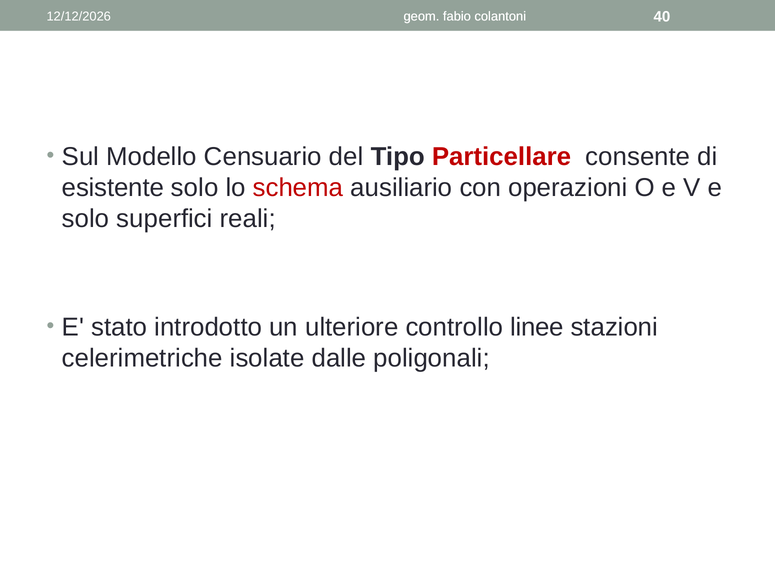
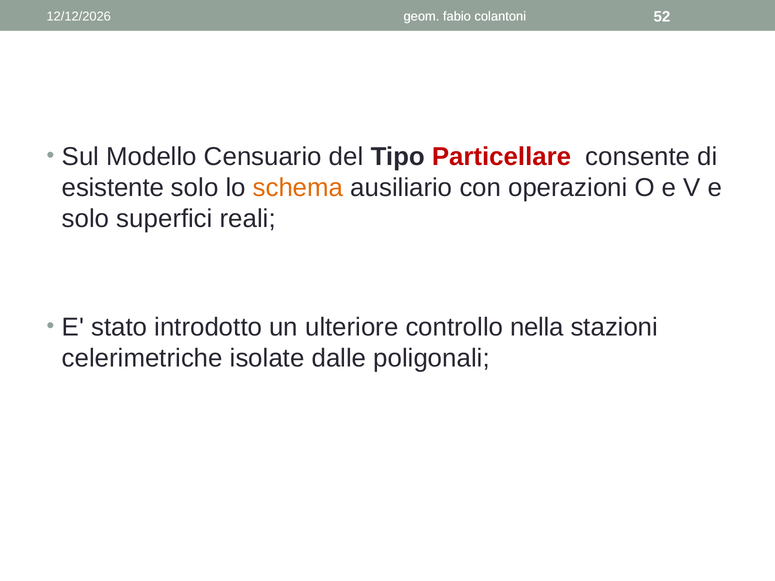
40: 40 -> 52
schema colour: red -> orange
linee: linee -> nella
